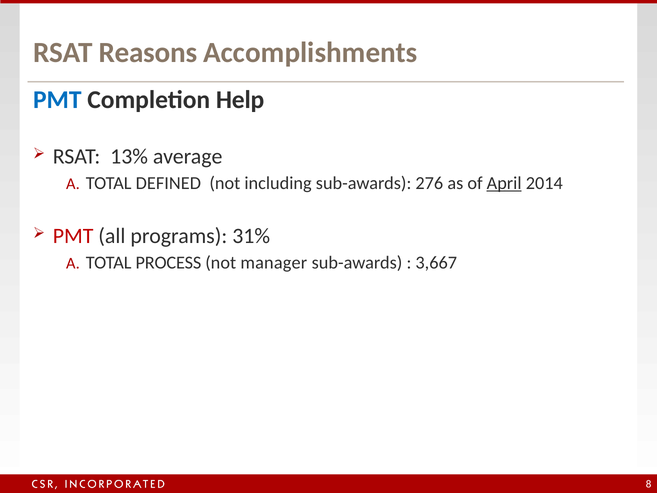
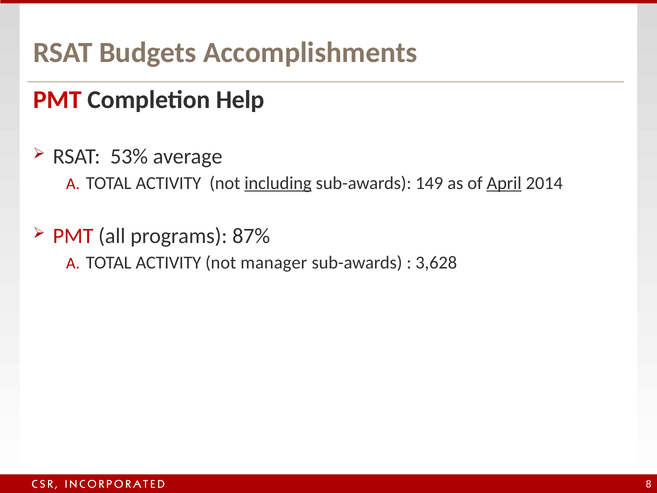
Reasons: Reasons -> Budgets
PMT at (57, 100) colour: blue -> red
13%: 13% -> 53%
DEFINED at (168, 183): DEFINED -> ACTIVITY
including underline: none -> present
276: 276 -> 149
31%: 31% -> 87%
PROCESS at (168, 263): PROCESS -> ACTIVITY
3,667: 3,667 -> 3,628
